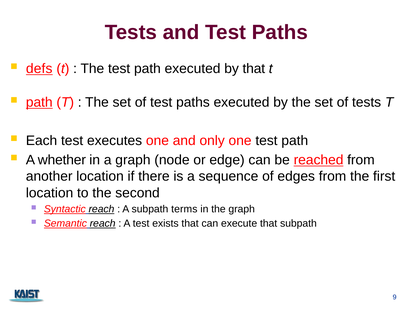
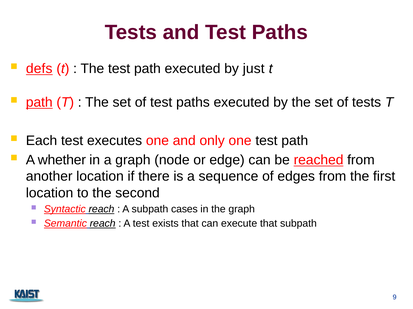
by that: that -> just
terms: terms -> cases
